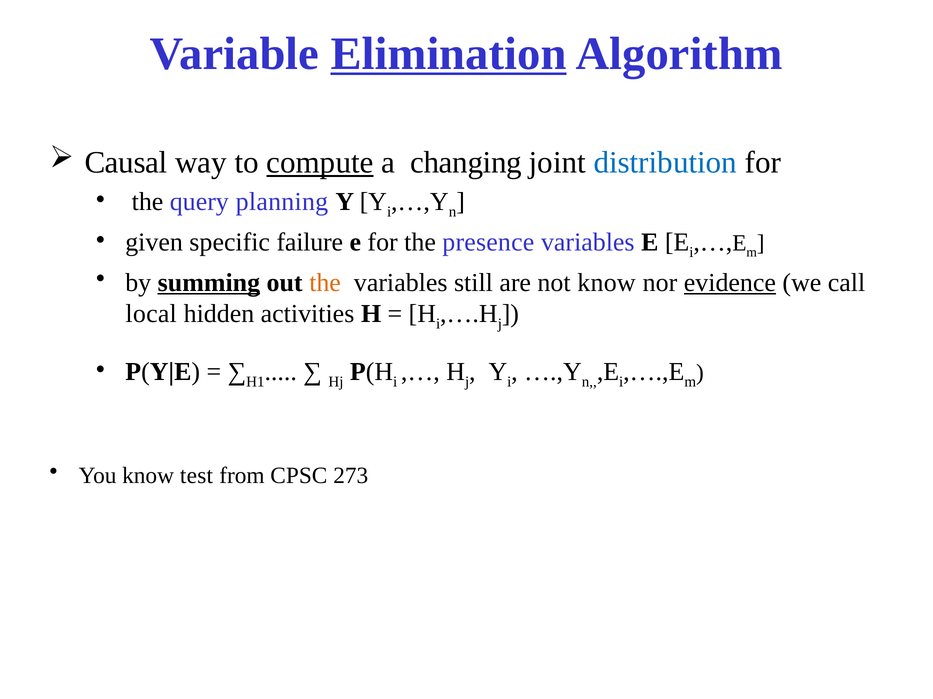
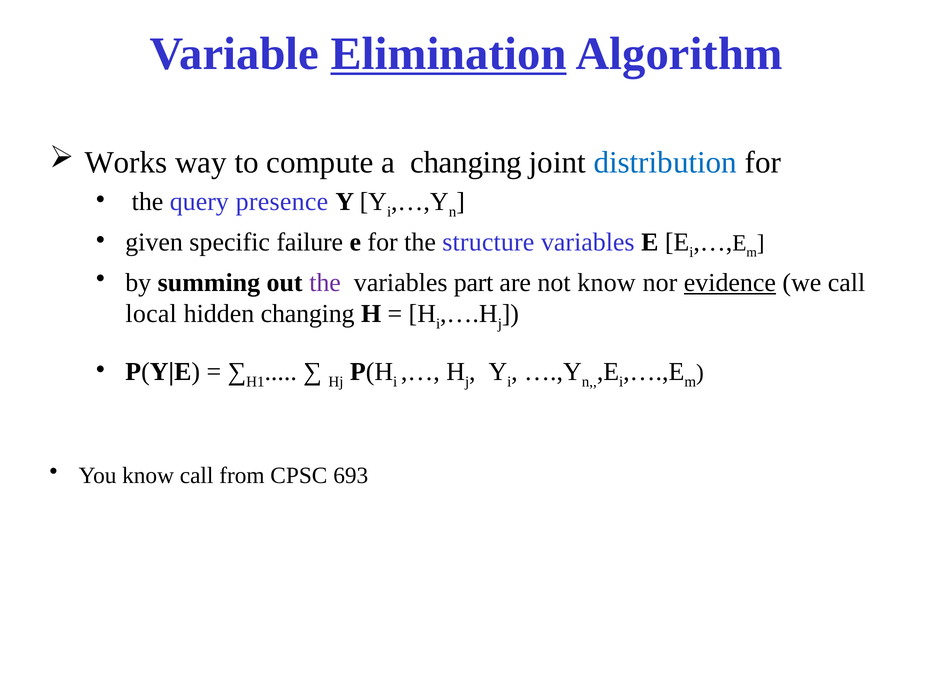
Causal: Causal -> Works
compute underline: present -> none
planning: planning -> presence
presence: presence -> structure
summing underline: present -> none
the at (325, 283) colour: orange -> purple
still: still -> part
hidden activities: activities -> changing
know test: test -> call
273: 273 -> 693
